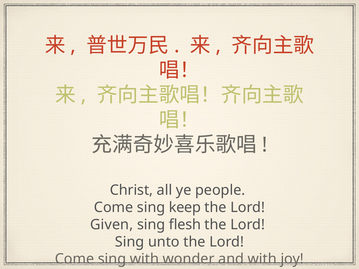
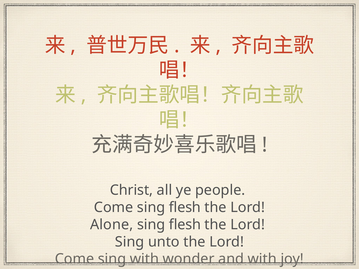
Come sing keep: keep -> flesh
Given: Given -> Alone
